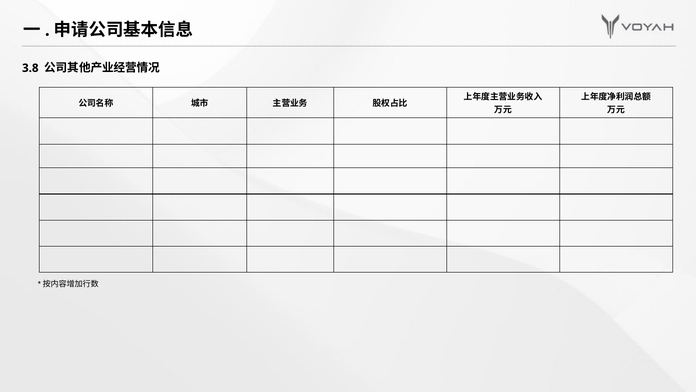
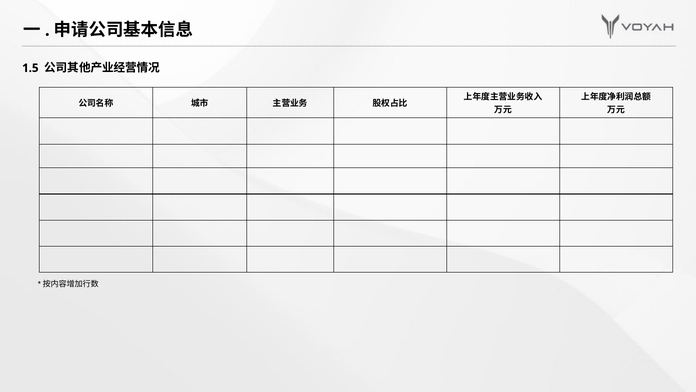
3.8: 3.8 -> 1.5
